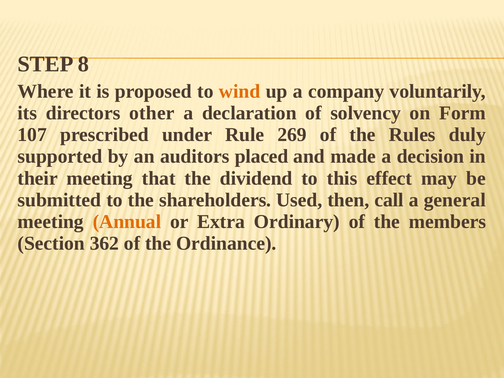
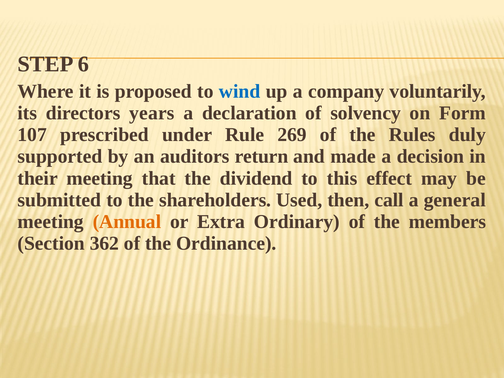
8: 8 -> 6
wind colour: orange -> blue
other: other -> years
placed: placed -> return
